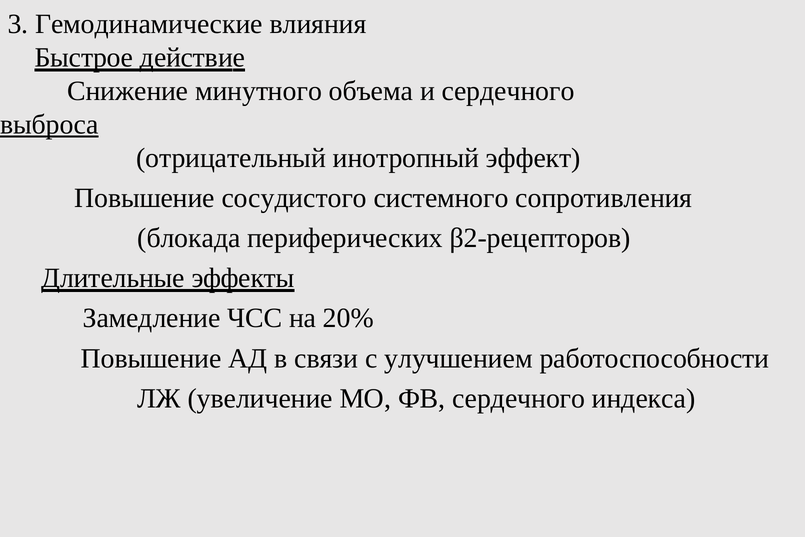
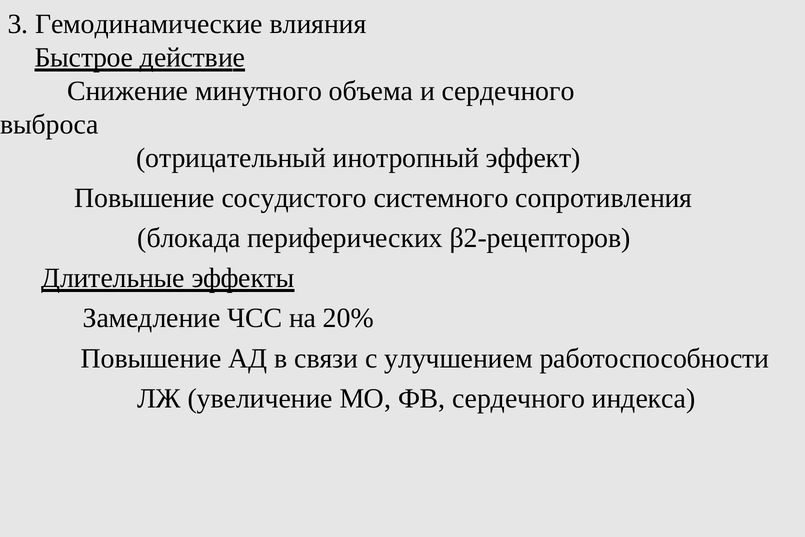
выброса underline: present -> none
